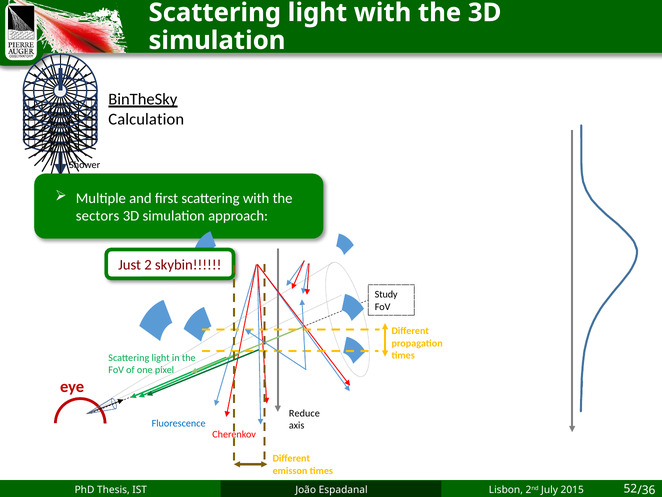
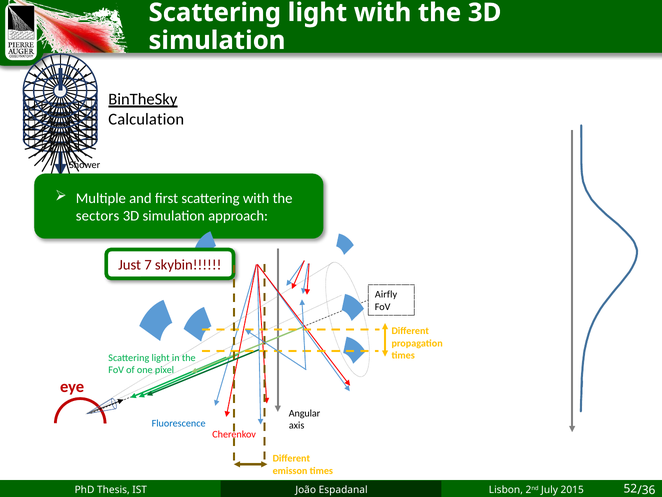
2: 2 -> 7
Study: Study -> Airfly
Reduce: Reduce -> Angular
